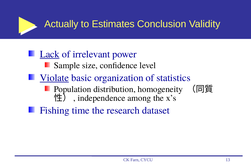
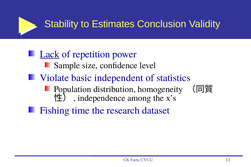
Actually: Actually -> Stability
irrelevant: irrelevant -> repetition
Violate underline: present -> none
organization: organization -> independent
